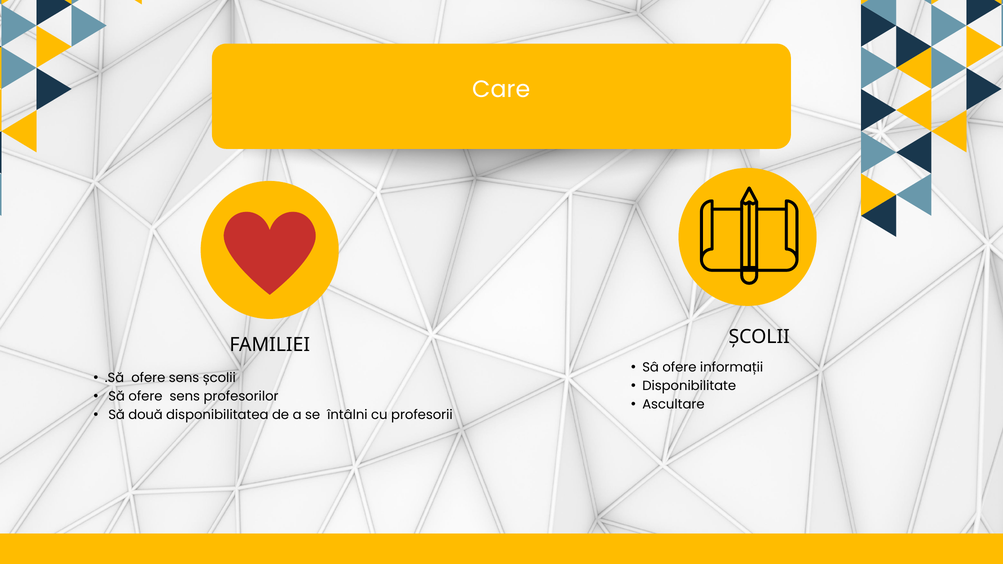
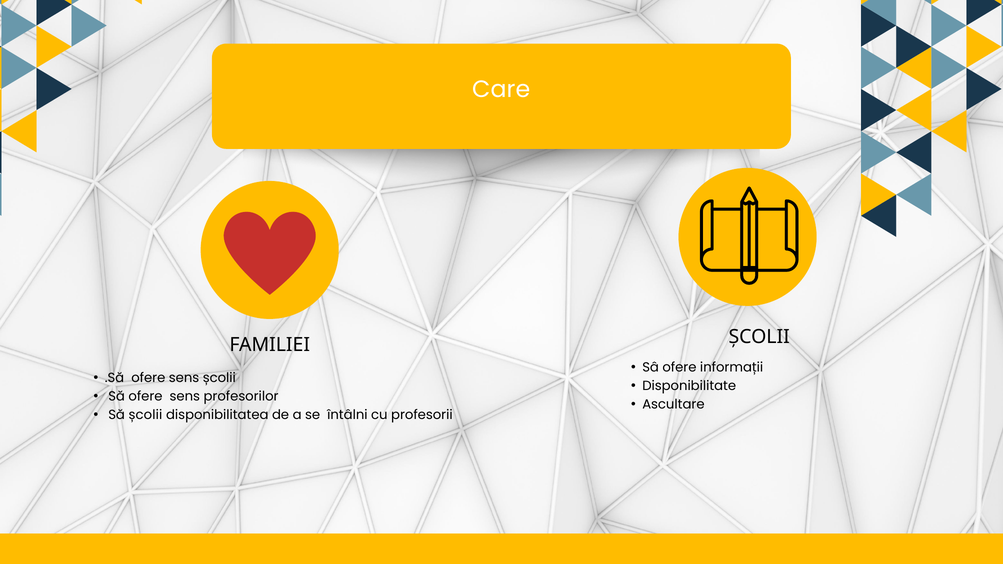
Să două: două -> școlii
